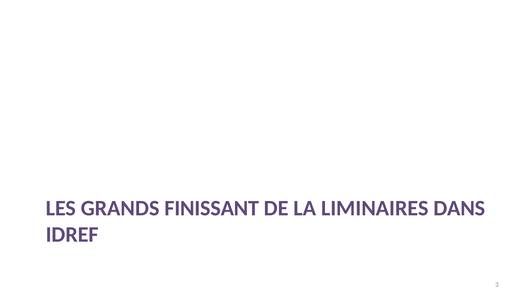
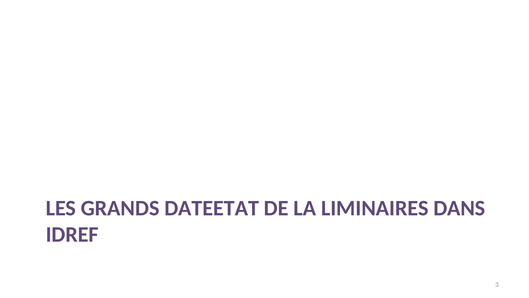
FINISSANT: FINISSANT -> DATEETAT
